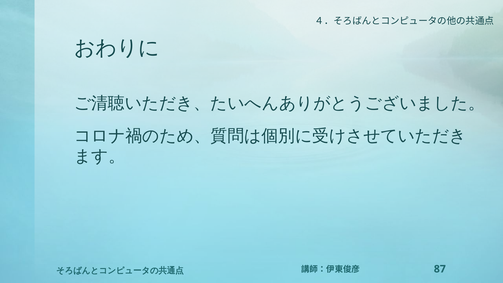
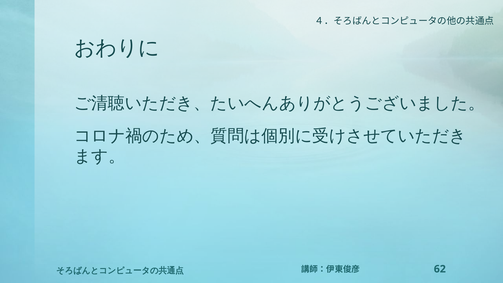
87: 87 -> 62
